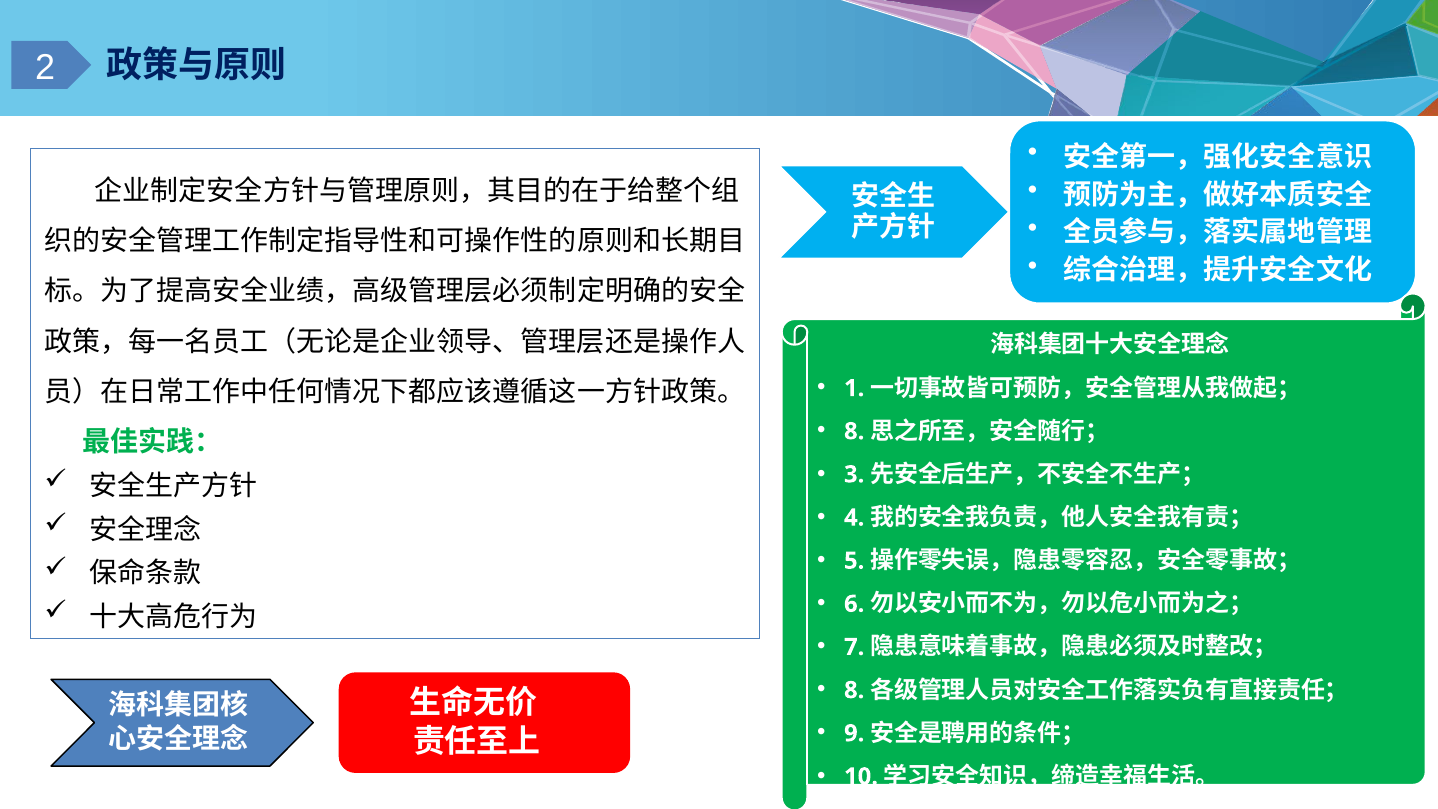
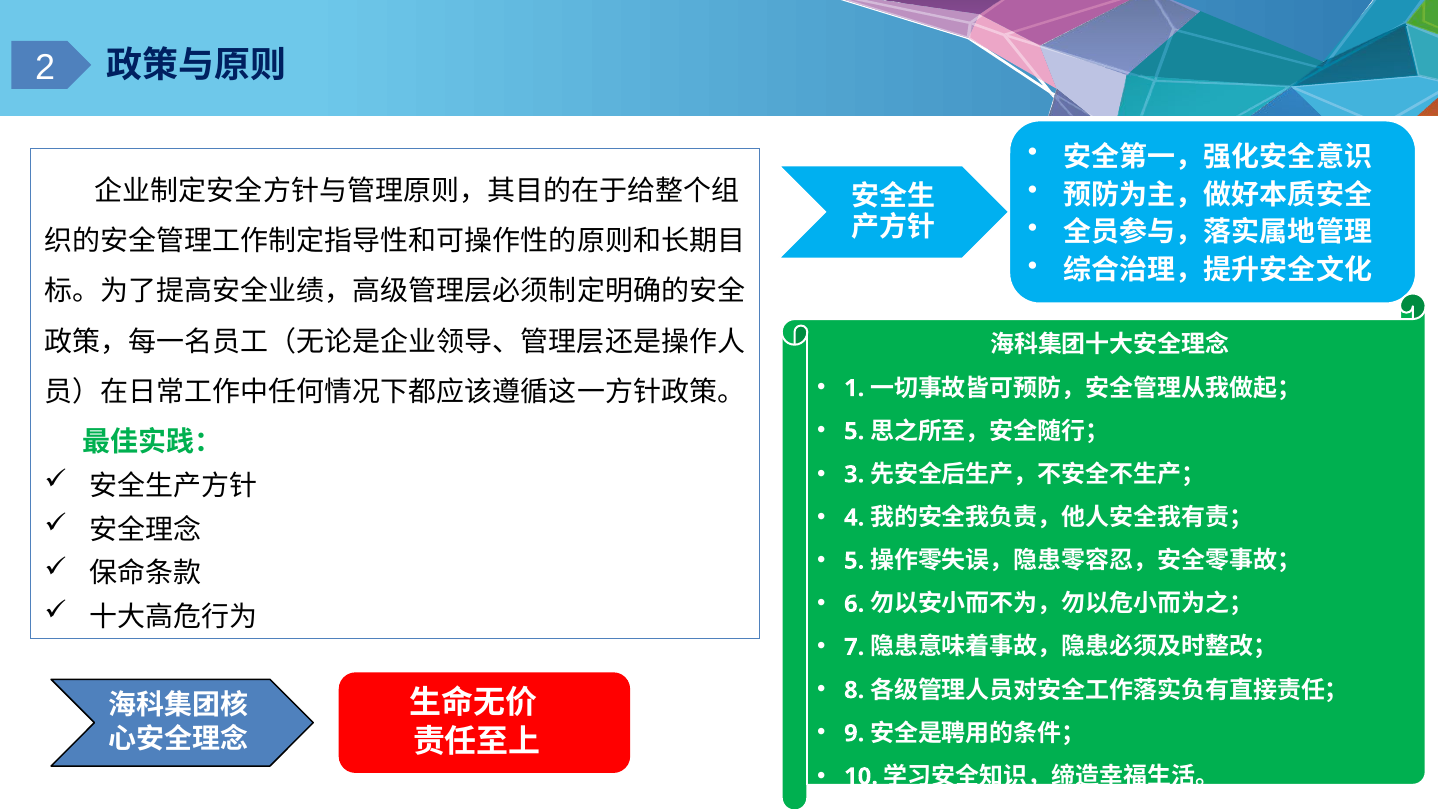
8 at (854, 431): 8 -> 5
